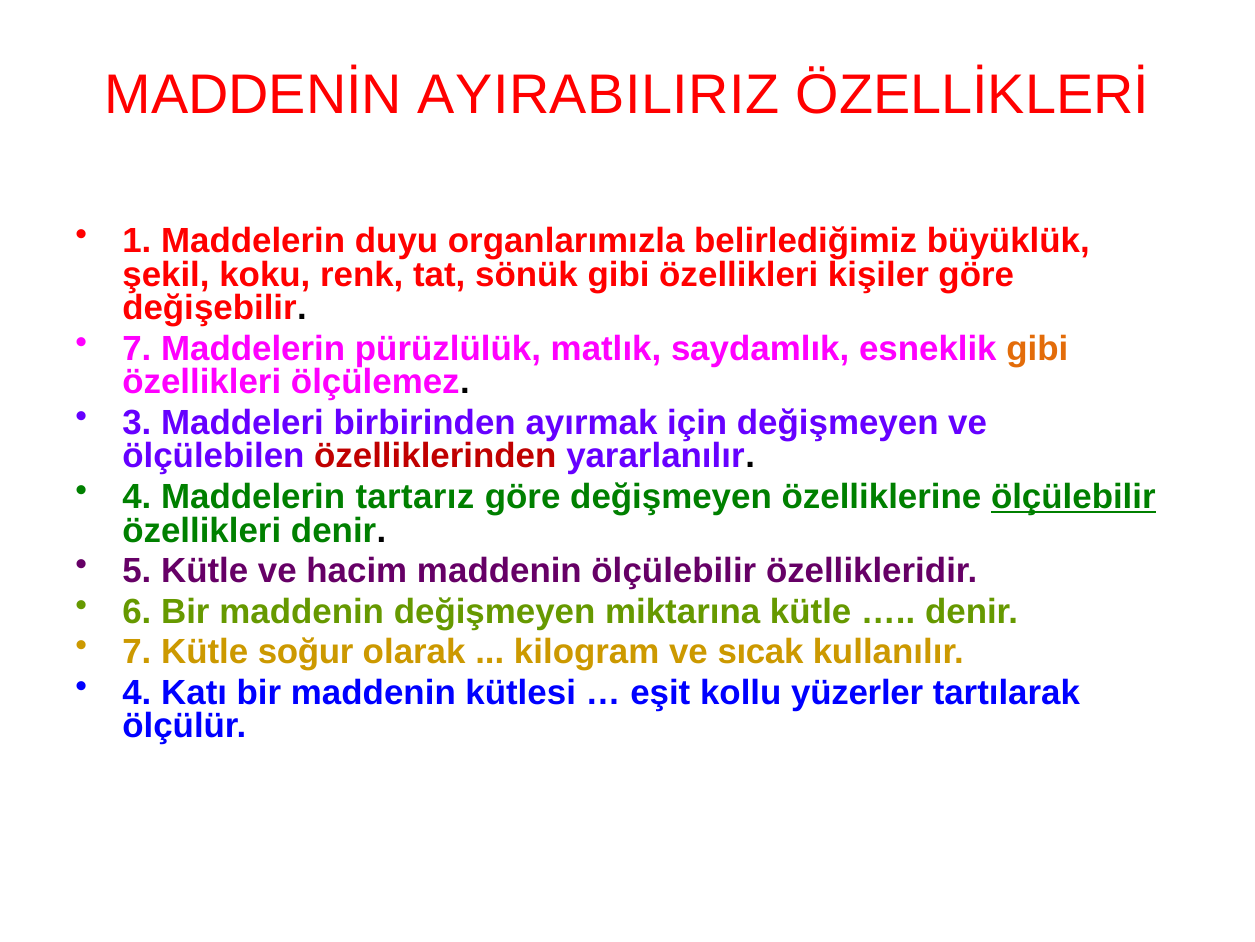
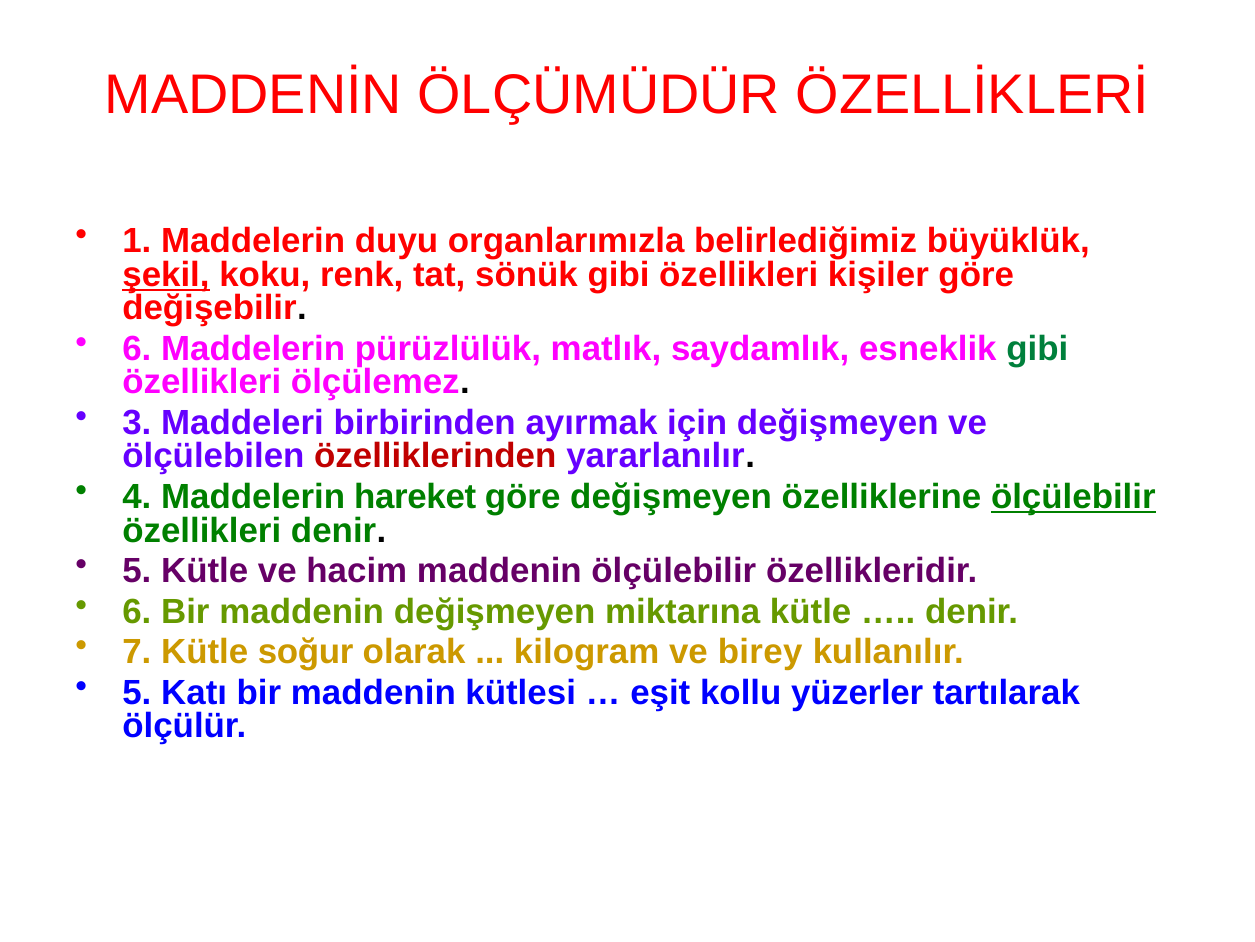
AYIRABILIRIZ: AYIRABILIRIZ -> ÖLÇÜMÜDÜR
şekil underline: none -> present
7 at (137, 349): 7 -> 6
gibi at (1037, 349) colour: orange -> green
tartarız: tartarız -> hareket
sıcak: sıcak -> birey
4 at (137, 692): 4 -> 5
